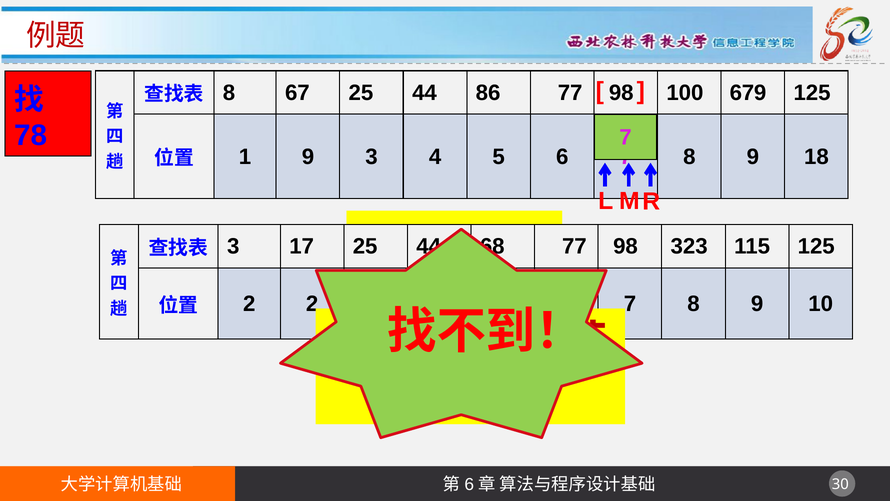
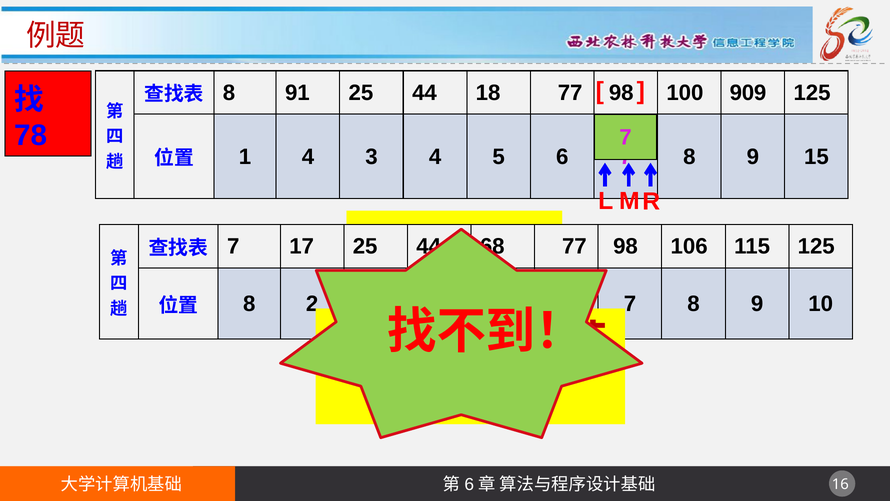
67: 67 -> 91
86: 86 -> 18
679: 679 -> 909
1 9: 9 -> 4
18: 18 -> 15
3 at (233, 246): 3 -> 7
323: 323 -> 106
2 at (249, 304): 2 -> 8
30: 30 -> 16
